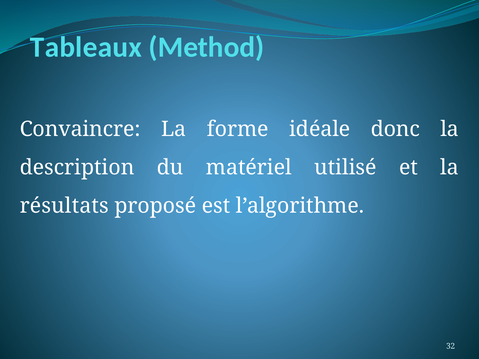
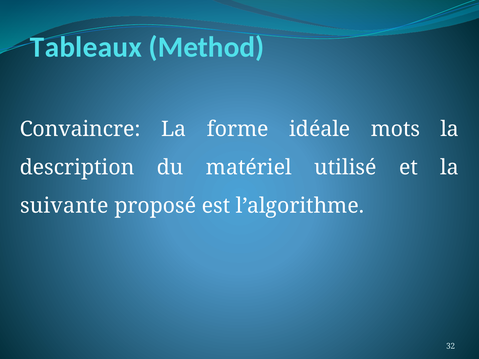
donc: donc -> mots
résultats: résultats -> suivante
